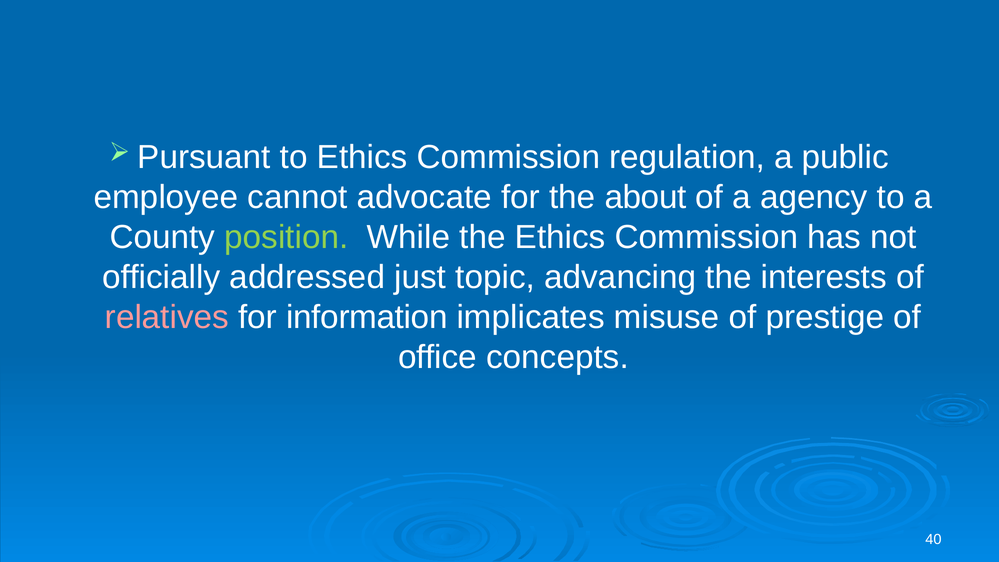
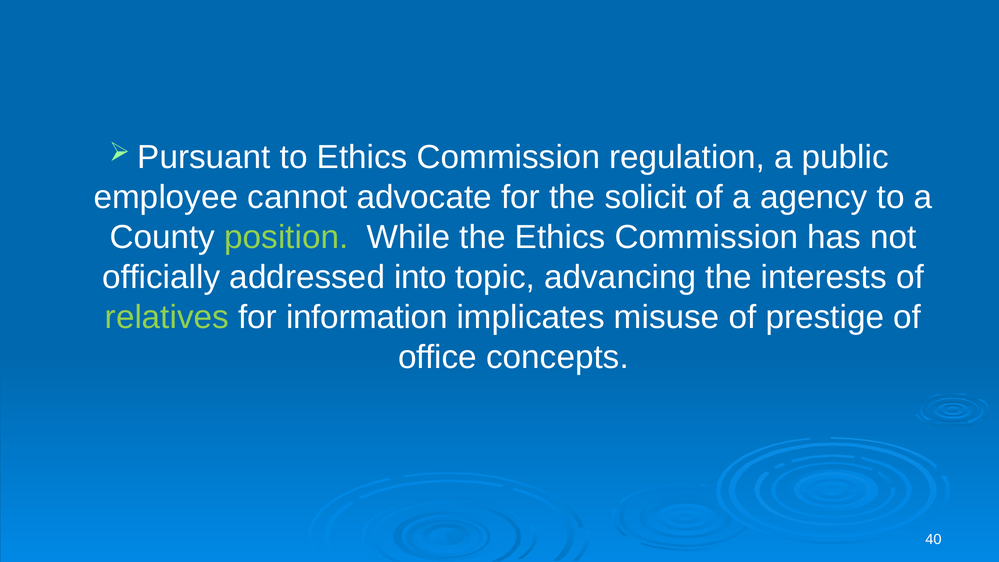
about: about -> solicit
just: just -> into
relatives colour: pink -> light green
